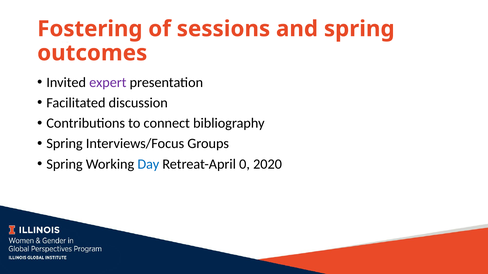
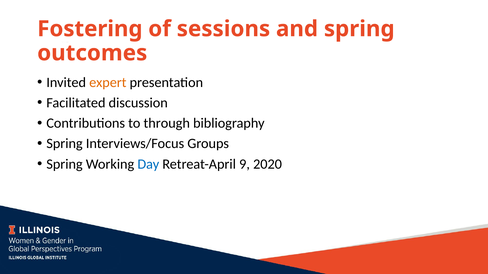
expert colour: purple -> orange
connect: connect -> through
0: 0 -> 9
